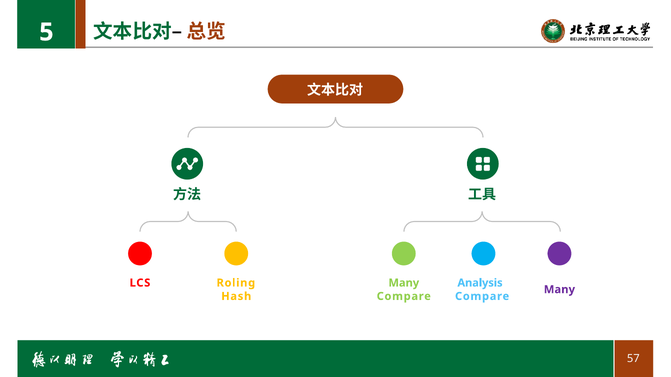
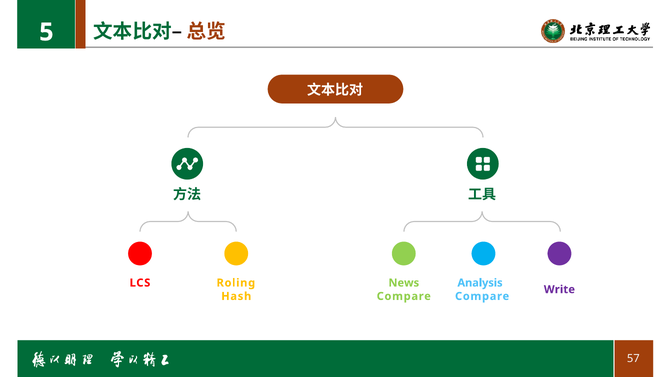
Many at (404, 283): Many -> News
Many at (559, 290): Many -> Write
